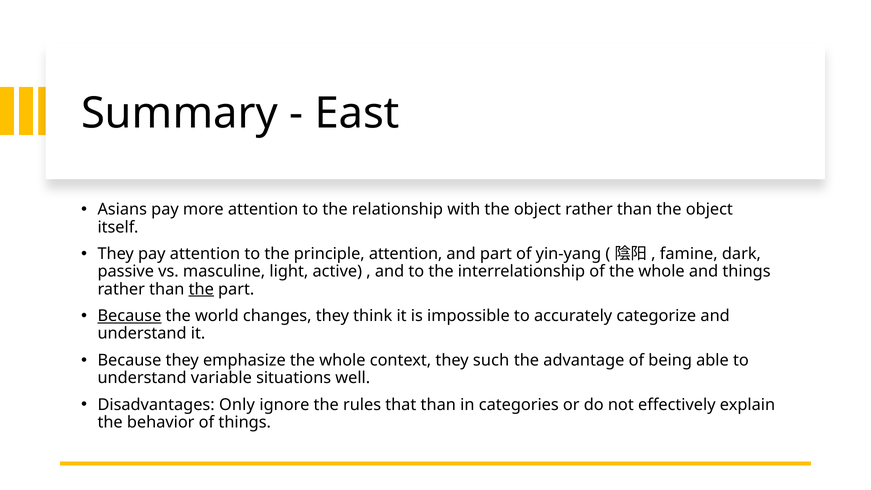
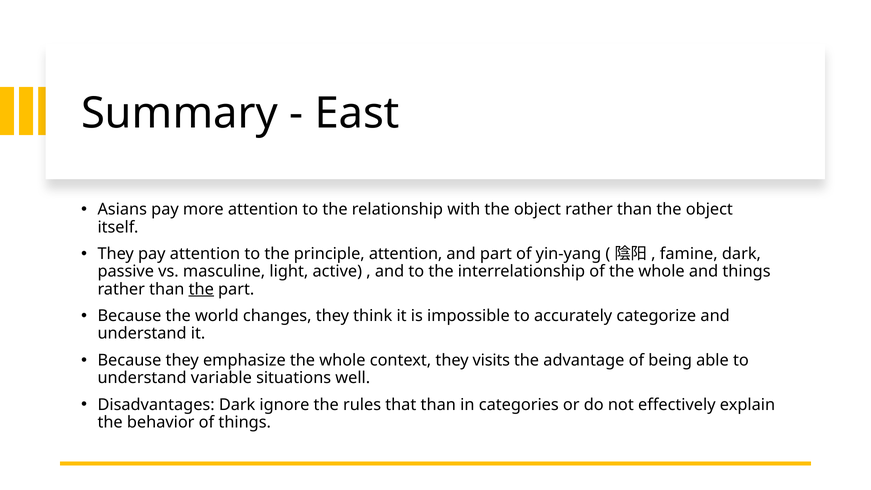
Because at (129, 316) underline: present -> none
such: such -> visits
Disadvantages Only: Only -> Dark
